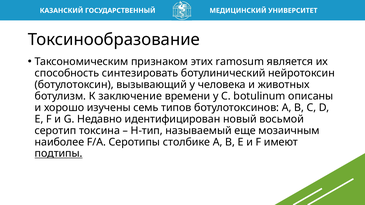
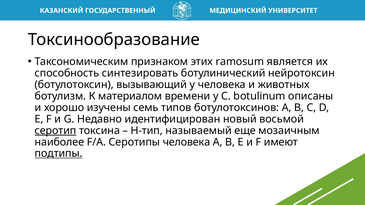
заключение: заключение -> материалом
серотип underline: none -> present
Серотипы столбике: столбике -> человека
